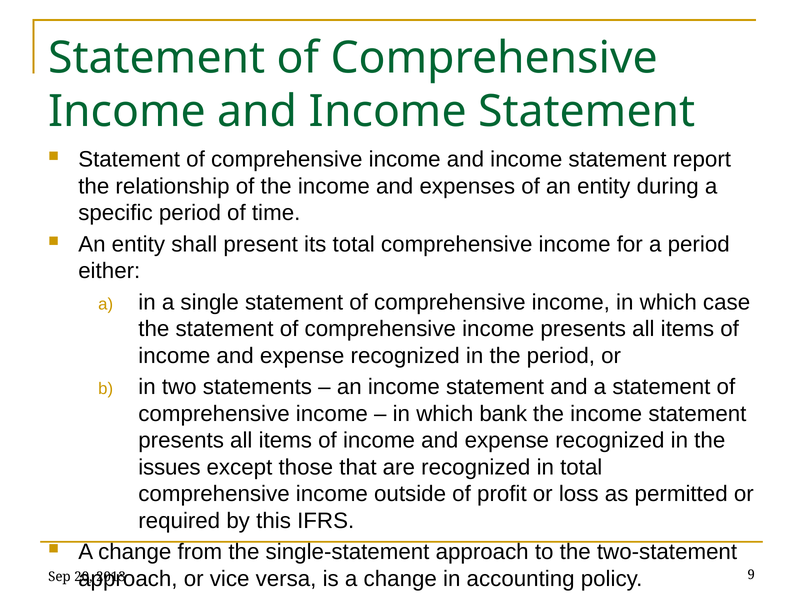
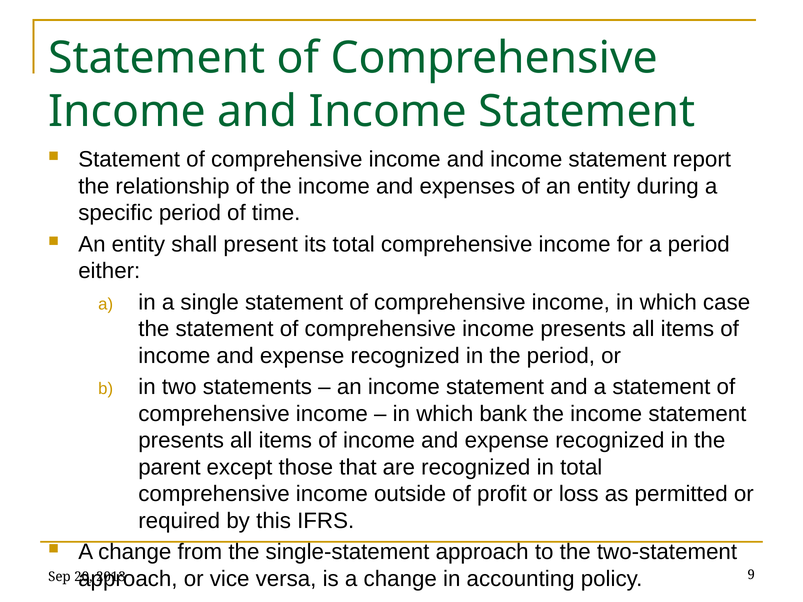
issues: issues -> parent
